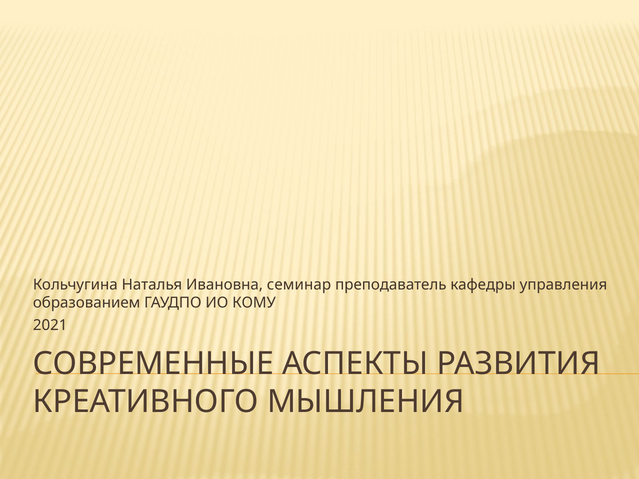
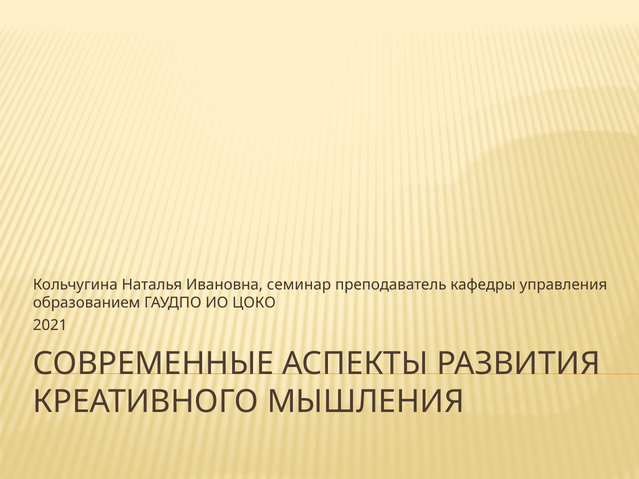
КОМУ: КОМУ -> ЦОКО
